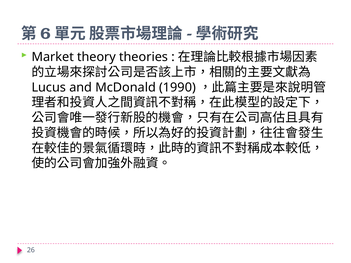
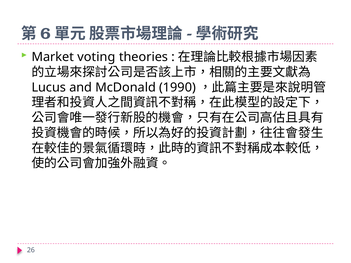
theory: theory -> voting
